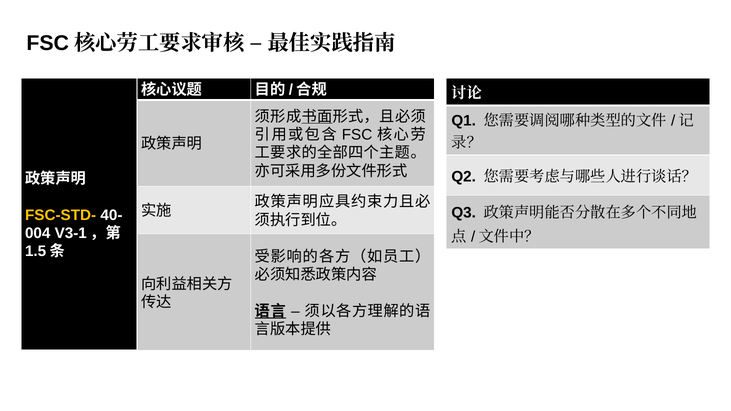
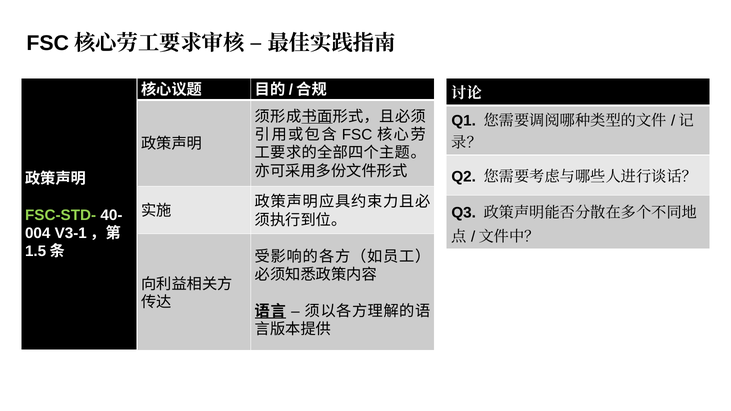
FSC-STD- colour: yellow -> light green
